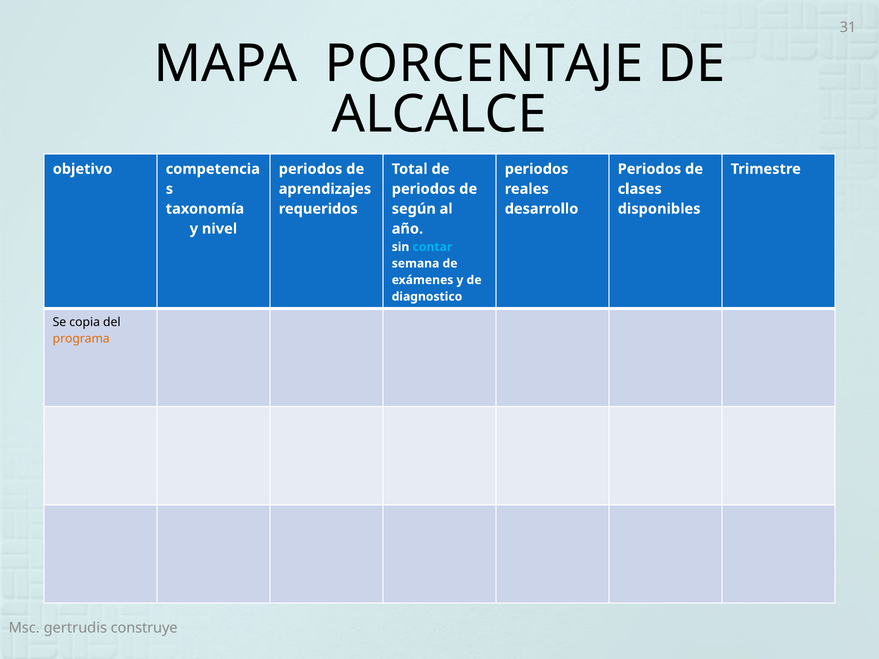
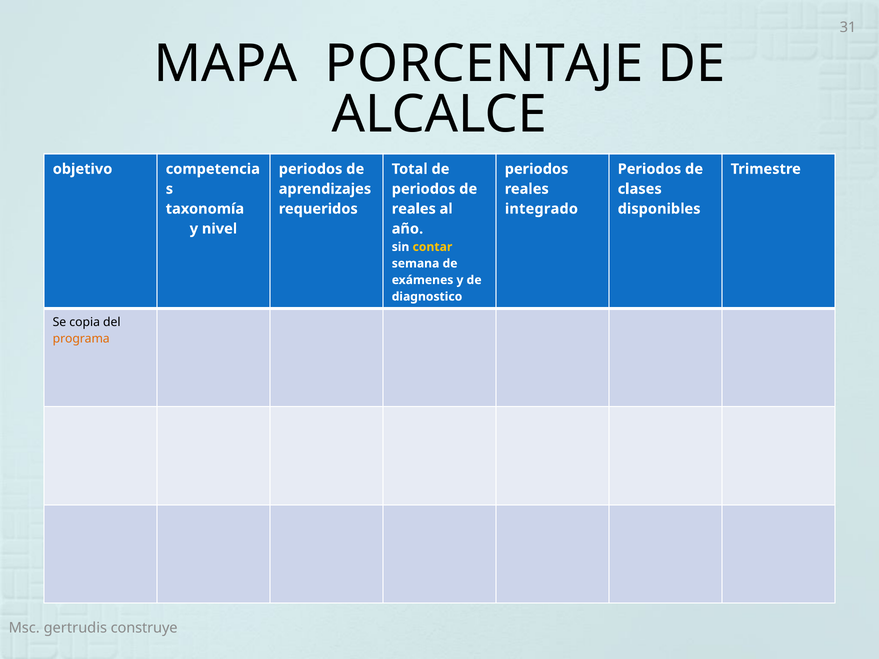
según at (414, 209): según -> reales
desarrollo: desarrollo -> integrado
contar colour: light blue -> yellow
